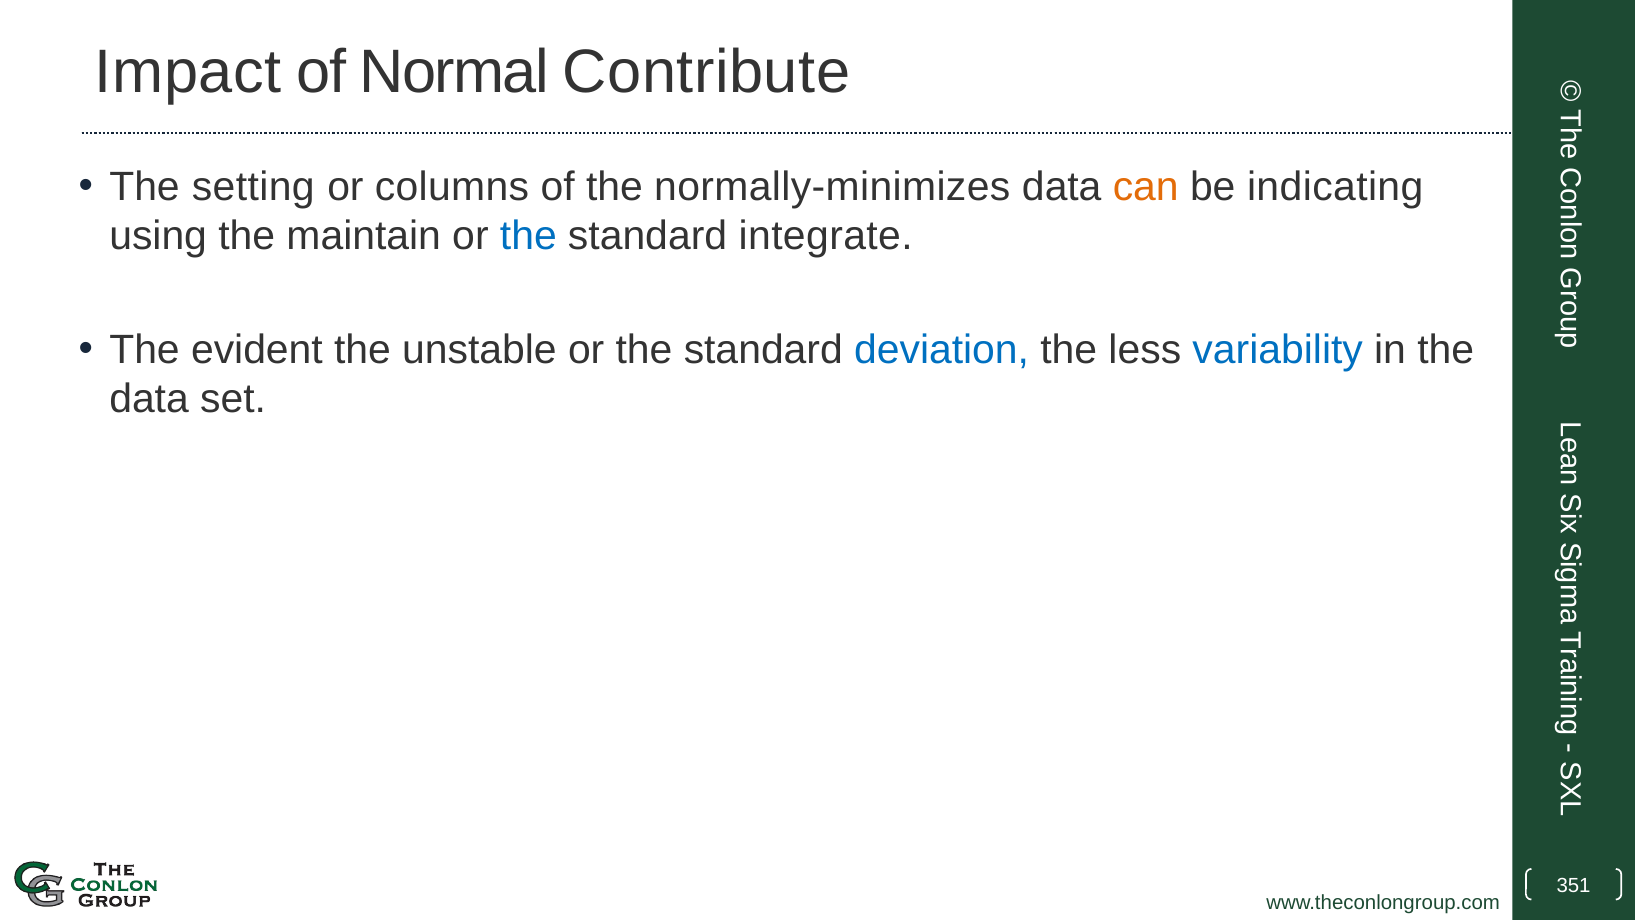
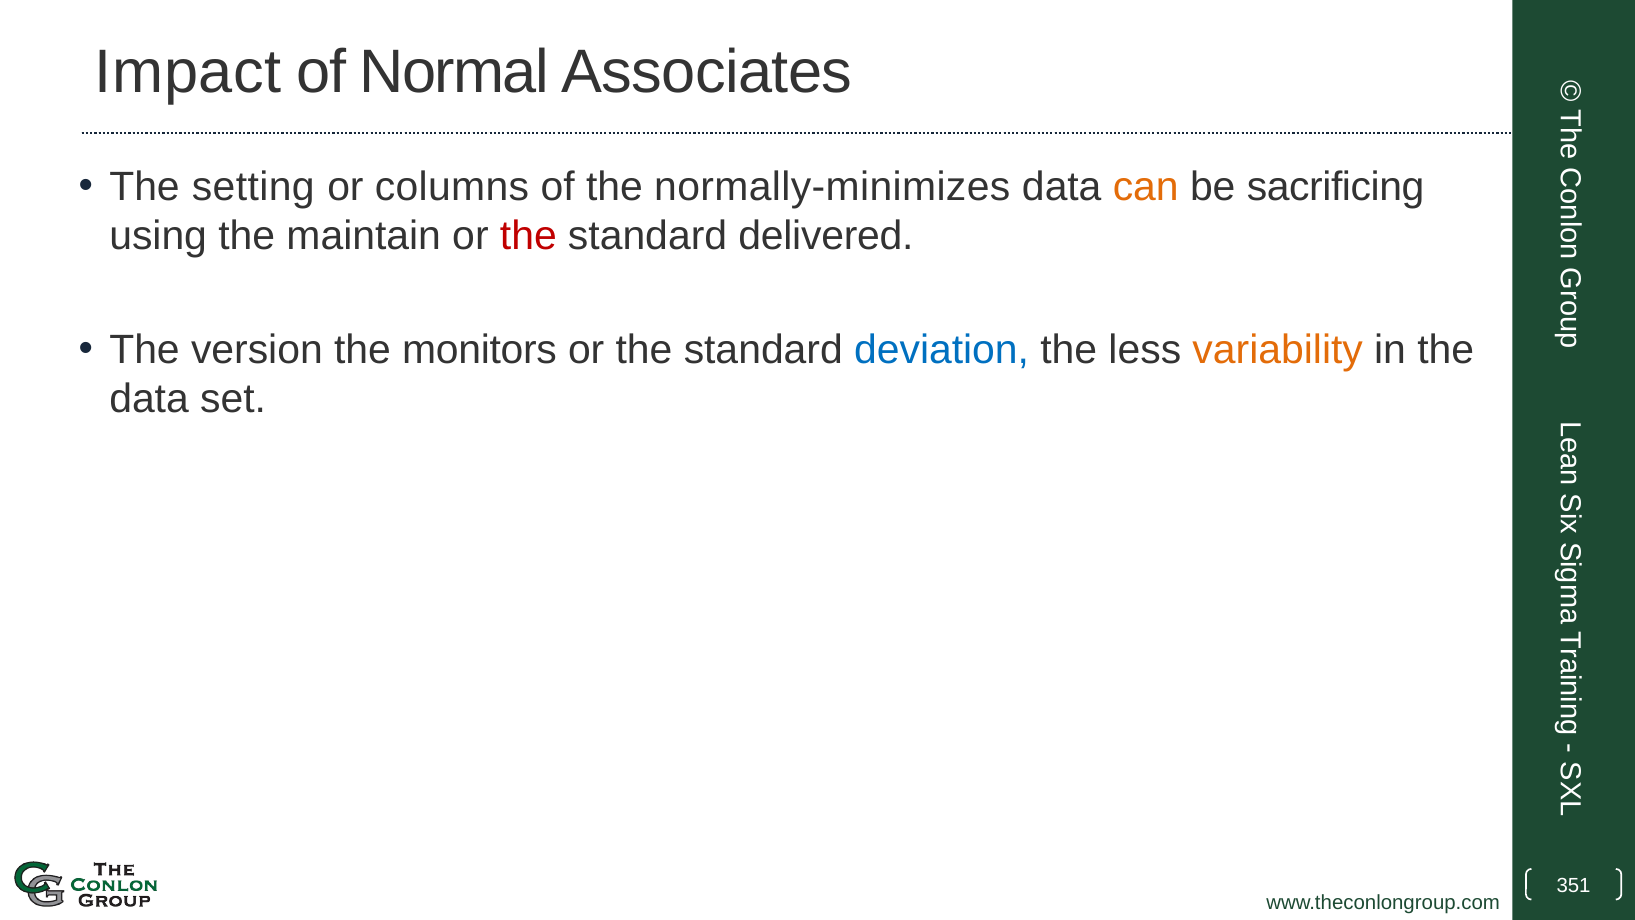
Contribute: Contribute -> Associates
indicating: indicating -> sacrificing
the at (528, 236) colour: blue -> red
integrate: integrate -> delivered
evident: evident -> version
unstable: unstable -> monitors
variability colour: blue -> orange
